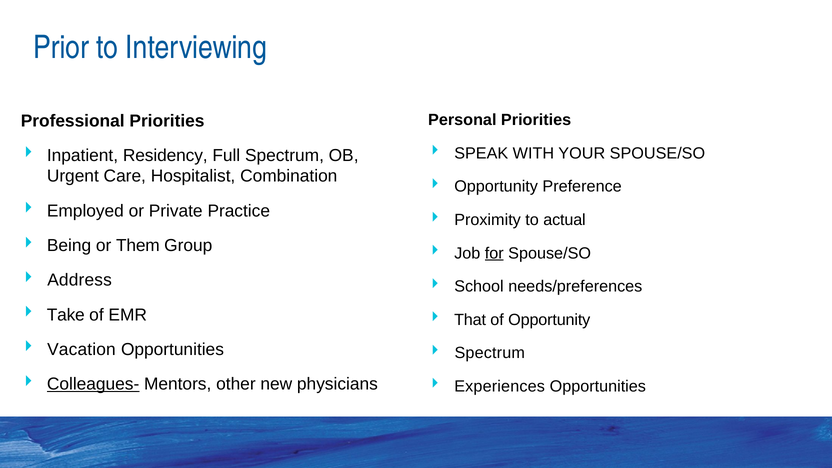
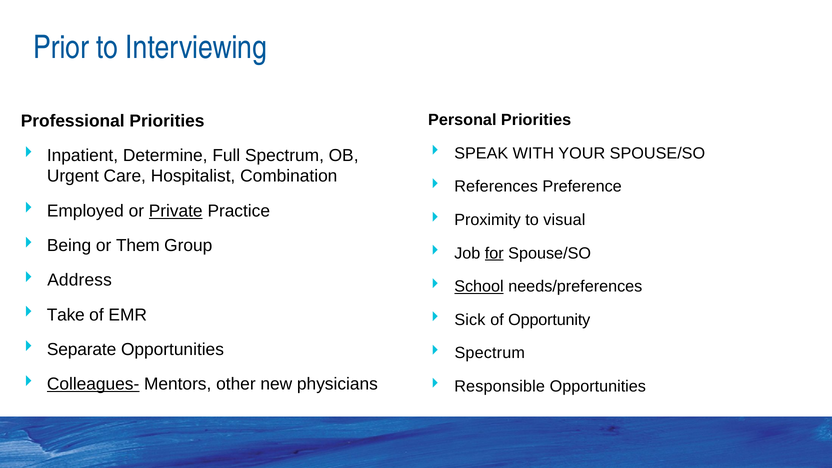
Residency: Residency -> Determine
Opportunity at (496, 187): Opportunity -> References
Private underline: none -> present
actual: actual -> visual
School underline: none -> present
That: That -> Sick
Vacation: Vacation -> Separate
Experiences: Experiences -> Responsible
